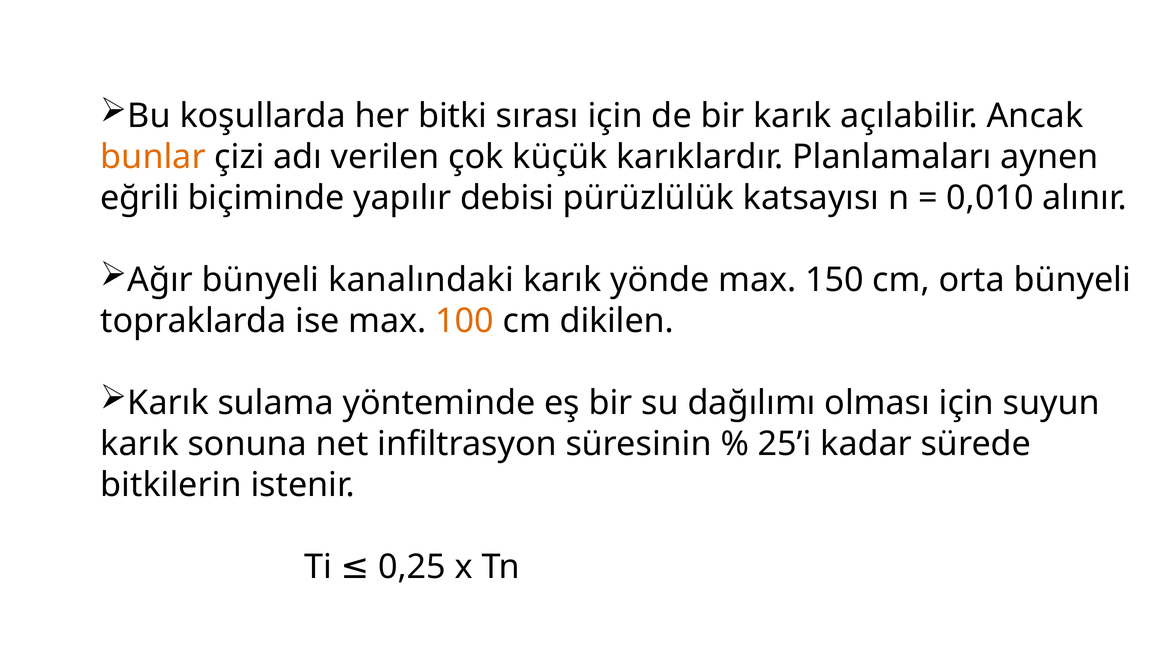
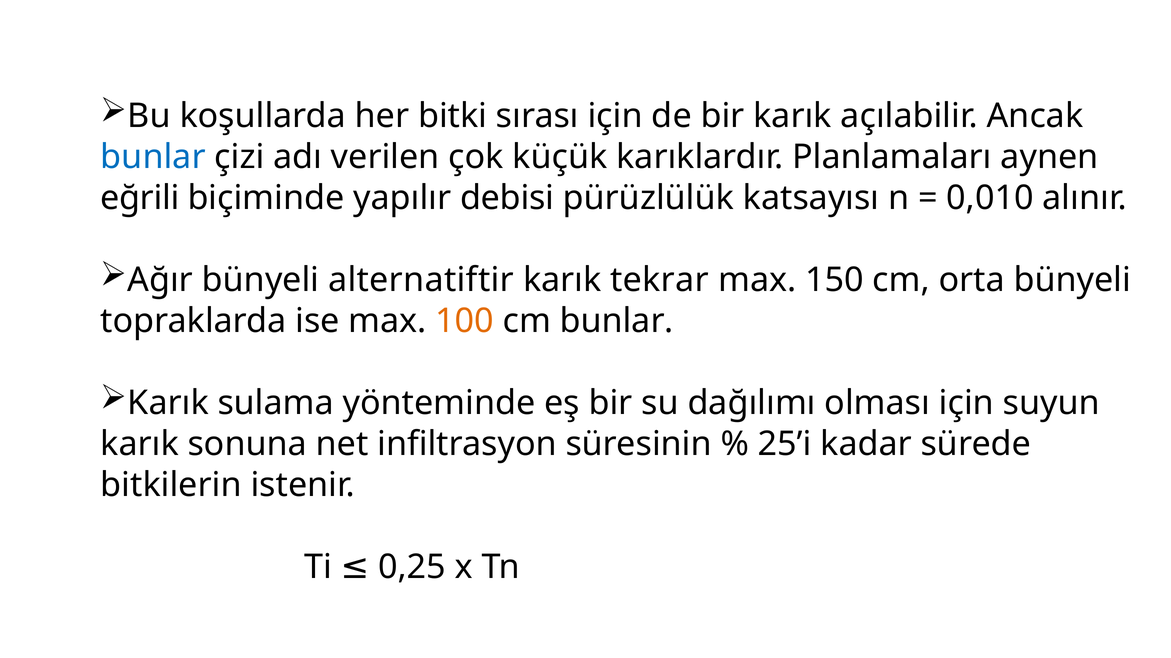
bunlar at (153, 157) colour: orange -> blue
kanalındaki: kanalındaki -> alternatiftir
yönde: yönde -> tekrar
cm dikilen: dikilen -> bunlar
